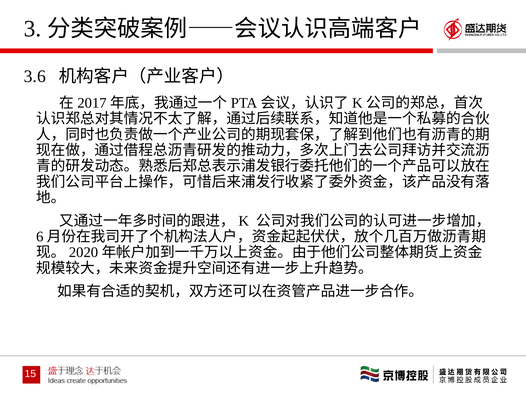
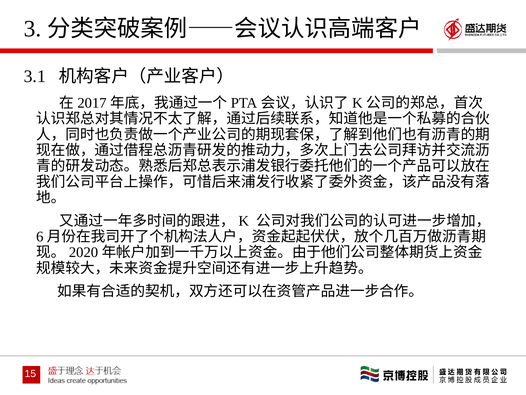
3.6: 3.6 -> 3.1
